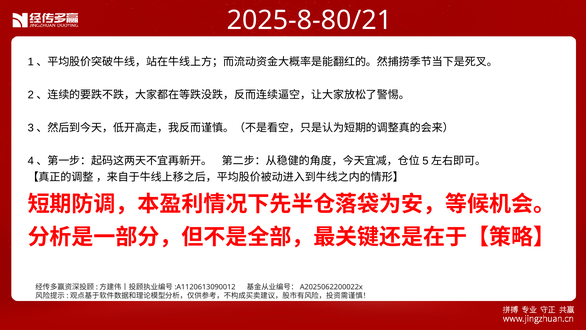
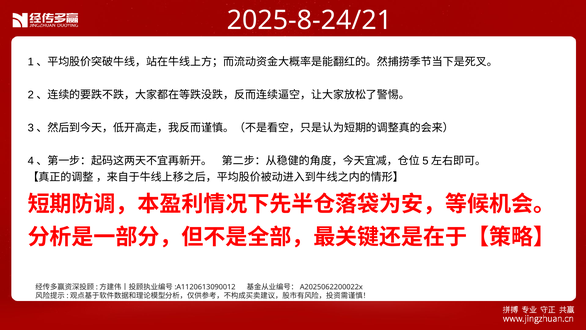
2025-8-80/21: 2025-8-80/21 -> 2025-8-24/21
